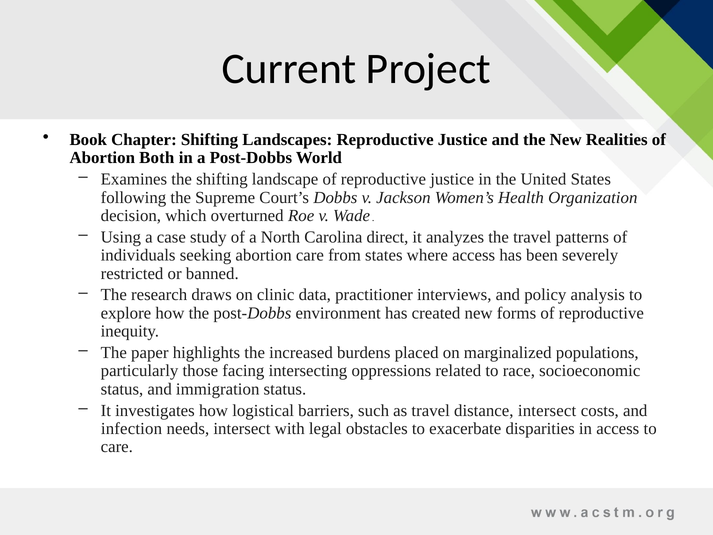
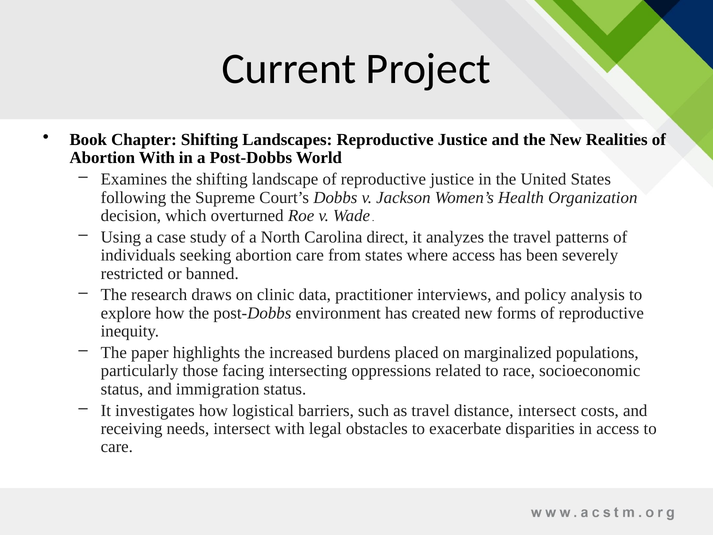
Abortion Both: Both -> With
infection: infection -> receiving
